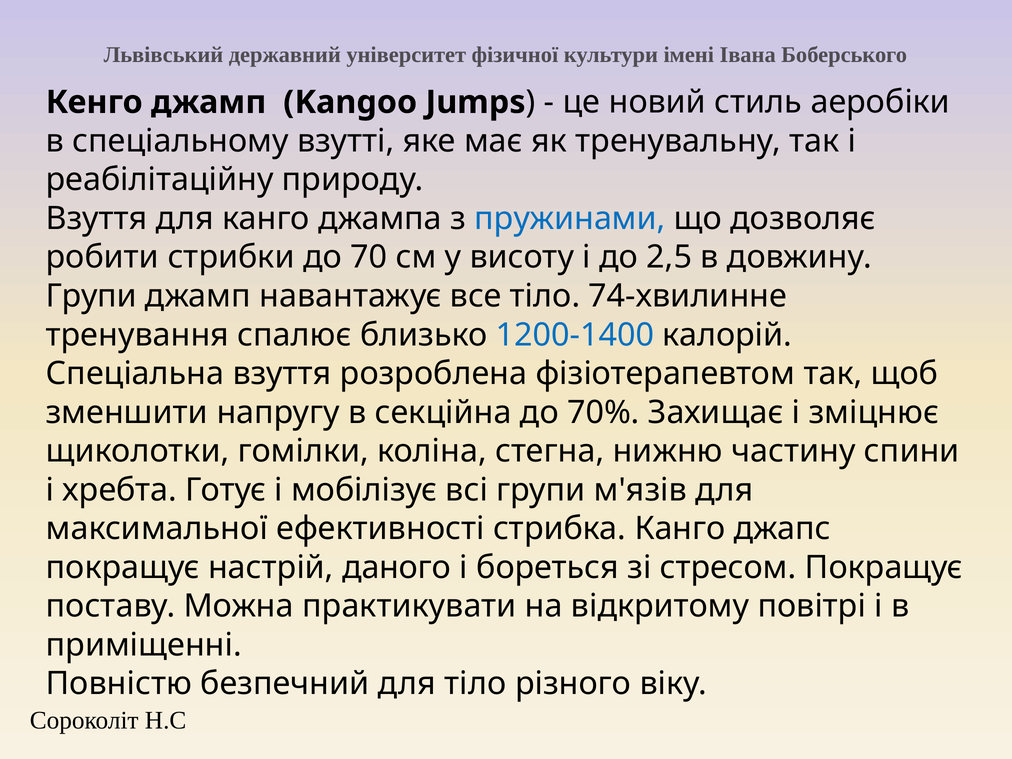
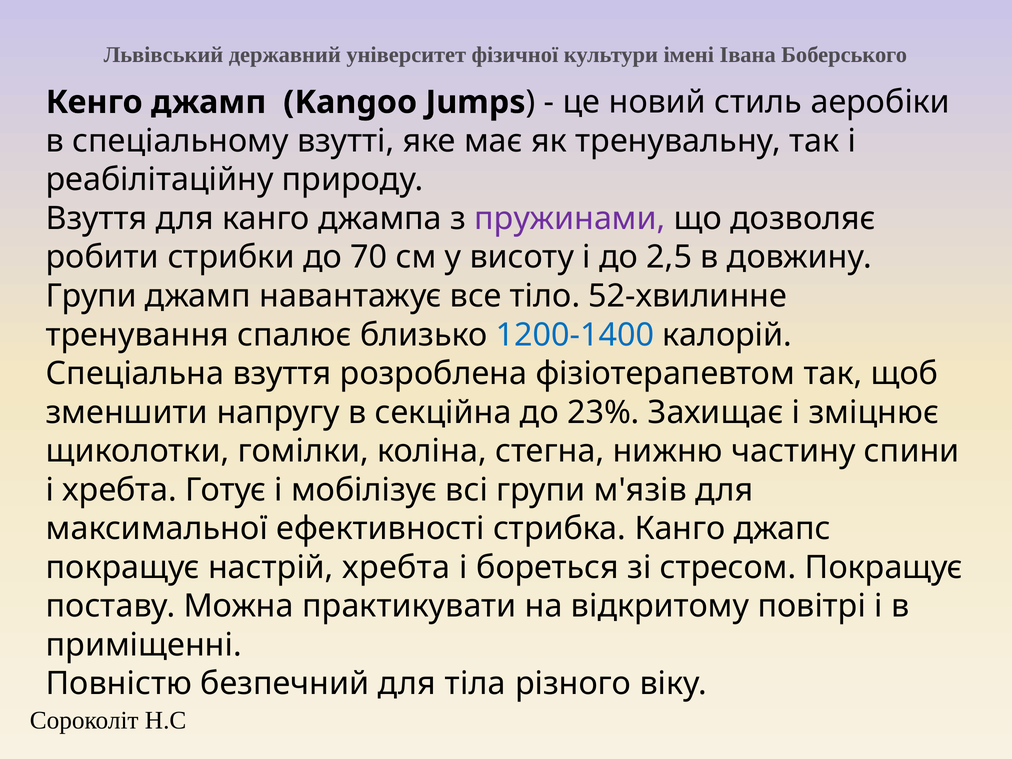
пружинами colour: blue -> purple
74-хвилинне: 74-хвилинне -> 52-хвилинне
70%: 70% -> 23%
настрій даного: даного -> хребта
для тіло: тіло -> тіла
